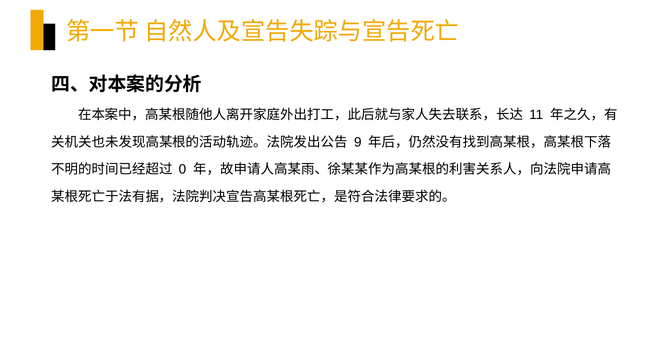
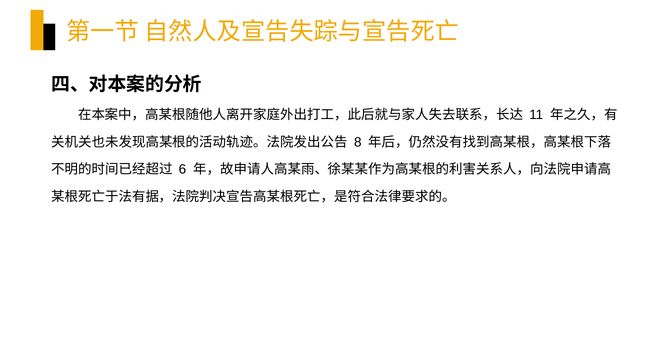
9: 9 -> 8
0: 0 -> 6
